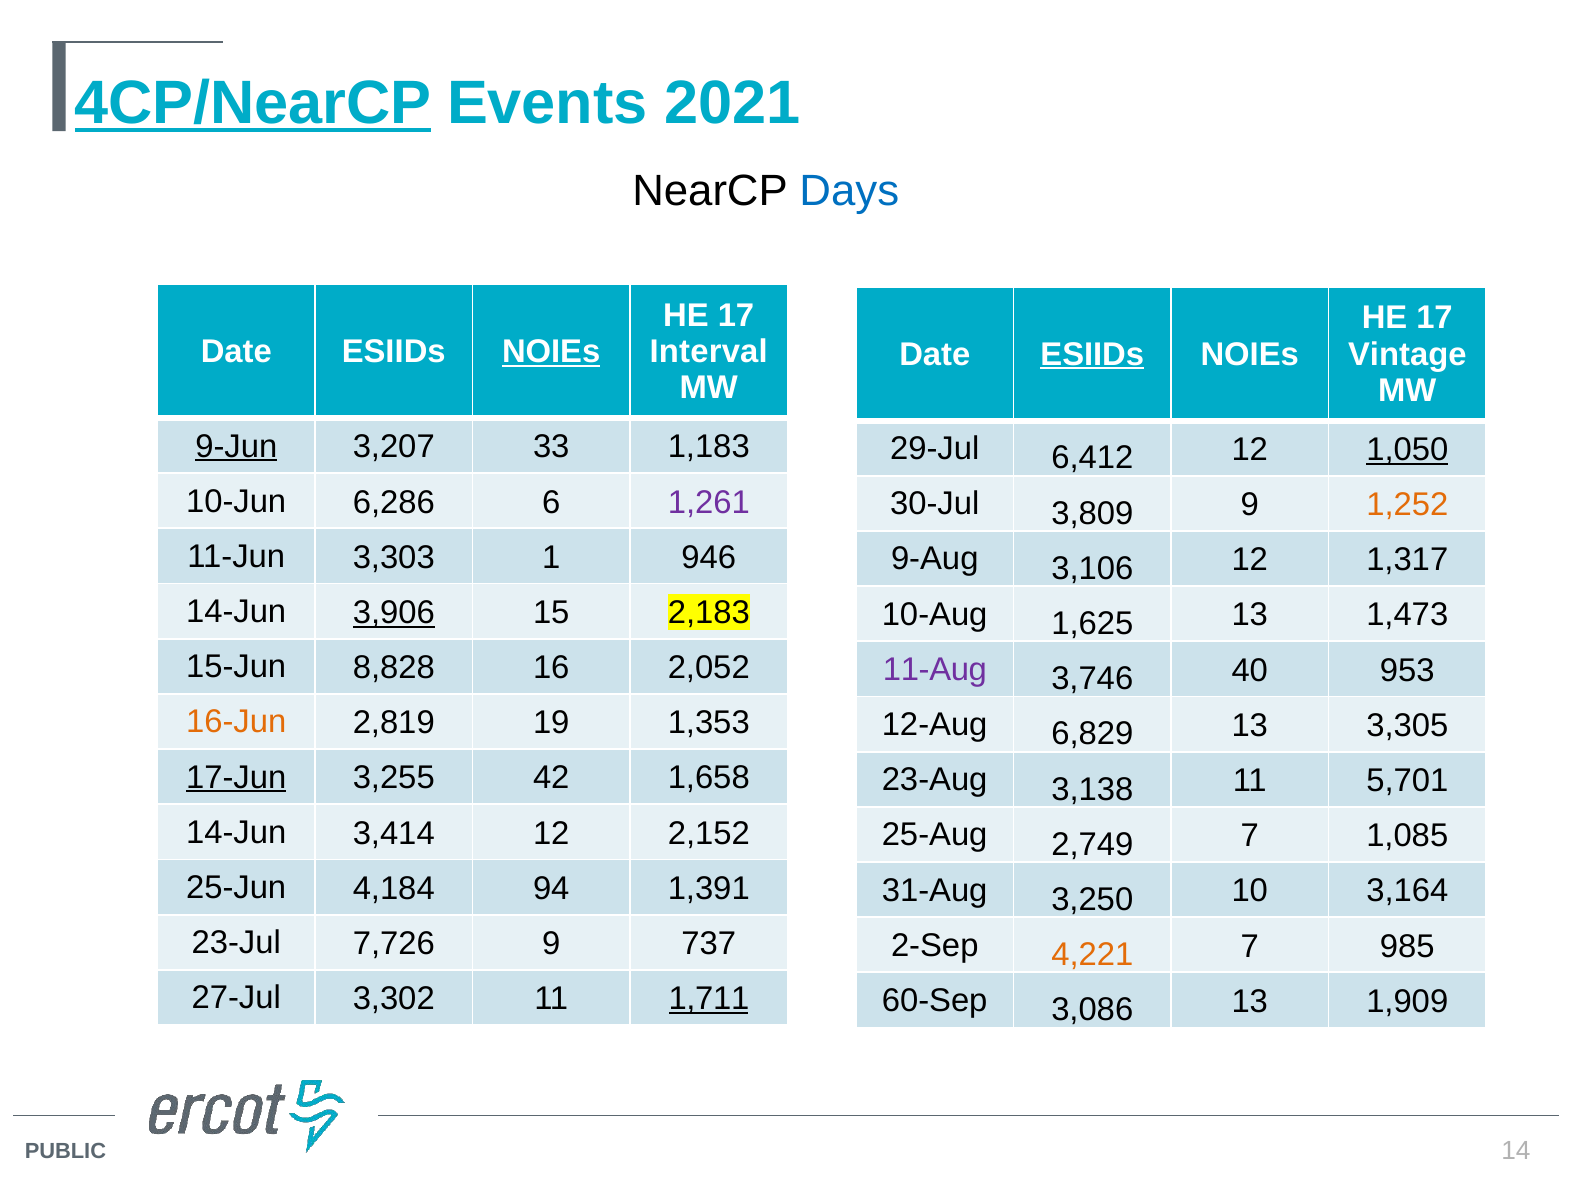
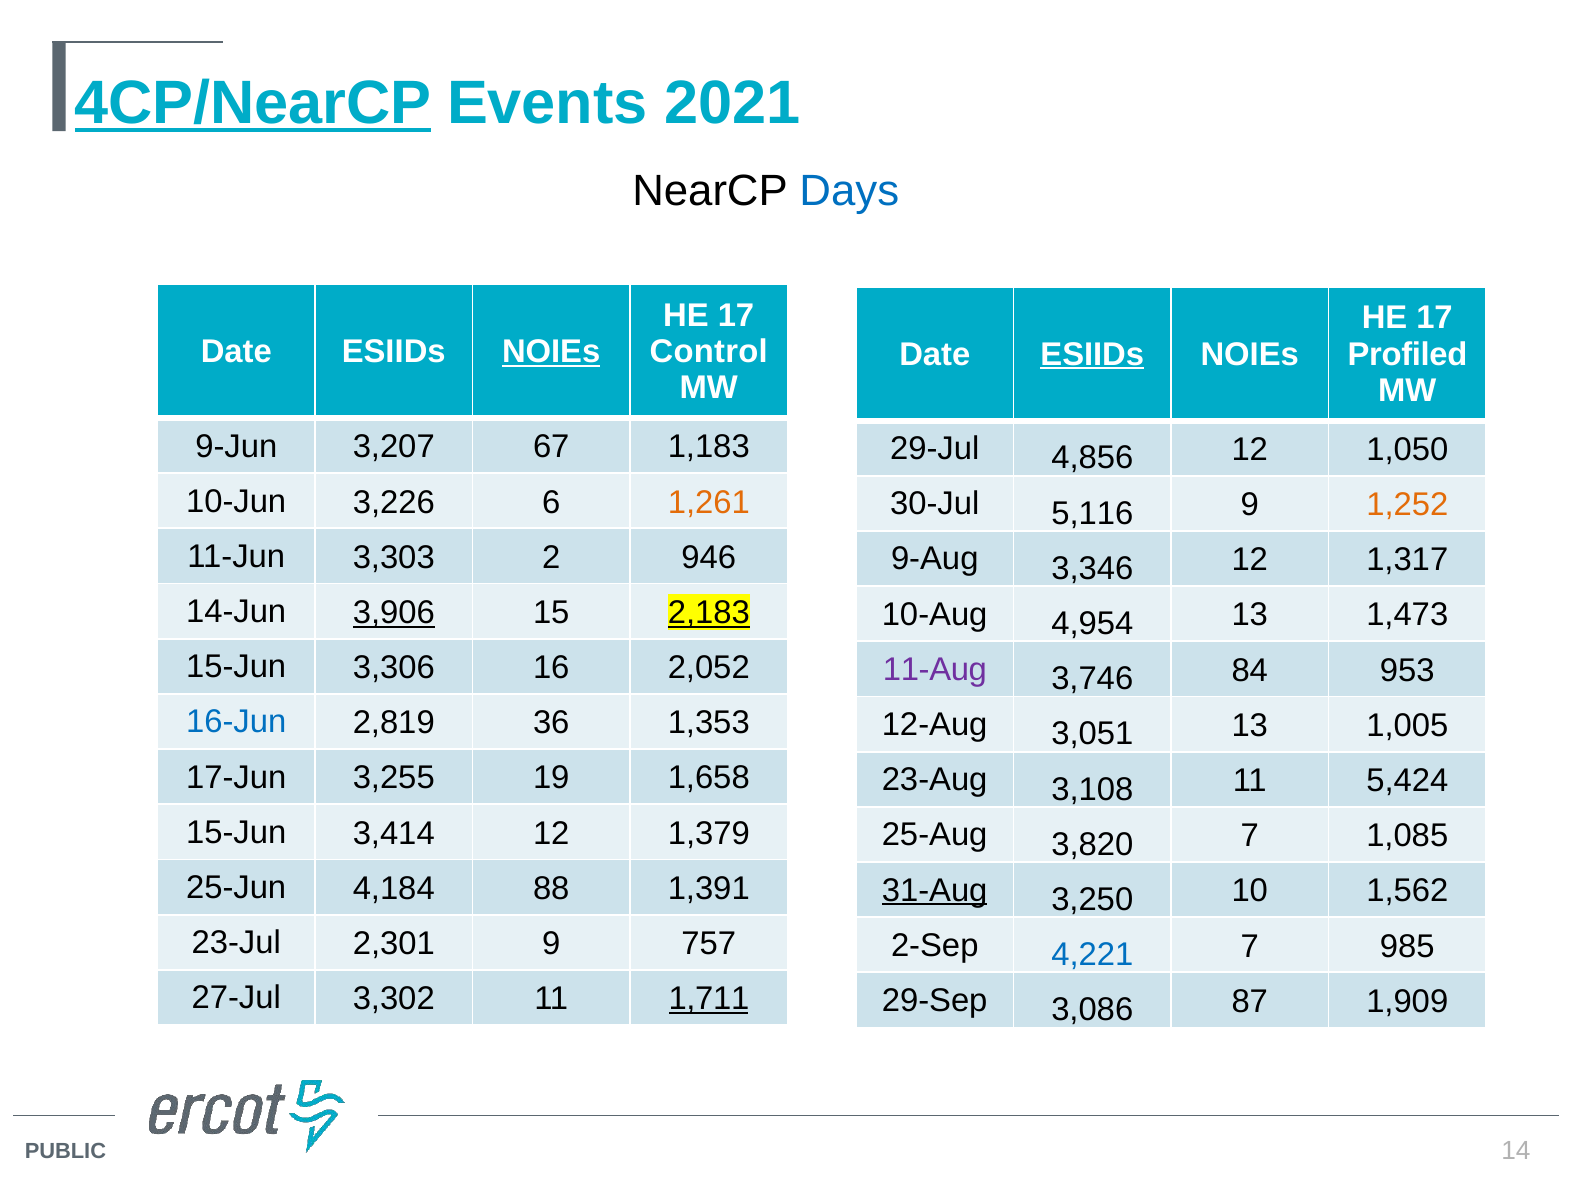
Interval: Interval -> Control
Vintage: Vintage -> Profiled
9-Jun underline: present -> none
33: 33 -> 67
6,412: 6,412 -> 4,856
1,050 underline: present -> none
6,286: 6,286 -> 3,226
1,261 colour: purple -> orange
3,809: 3,809 -> 5,116
1: 1 -> 2
3,106: 3,106 -> 3,346
2,183 underline: none -> present
1,625: 1,625 -> 4,954
8,828: 8,828 -> 3,306
40: 40 -> 84
16-Jun colour: orange -> blue
19: 19 -> 36
6,829: 6,829 -> 3,051
3,305: 3,305 -> 1,005
17-Jun underline: present -> none
42: 42 -> 19
3,138: 3,138 -> 3,108
5,701: 5,701 -> 5,424
14-Jun at (236, 833): 14-Jun -> 15-Jun
2,152: 2,152 -> 1,379
2,749: 2,749 -> 3,820
94: 94 -> 88
31-Aug underline: none -> present
3,164: 3,164 -> 1,562
7,726: 7,726 -> 2,301
737: 737 -> 757
4,221 colour: orange -> blue
60-Sep: 60-Sep -> 29-Sep
3,086 13: 13 -> 87
